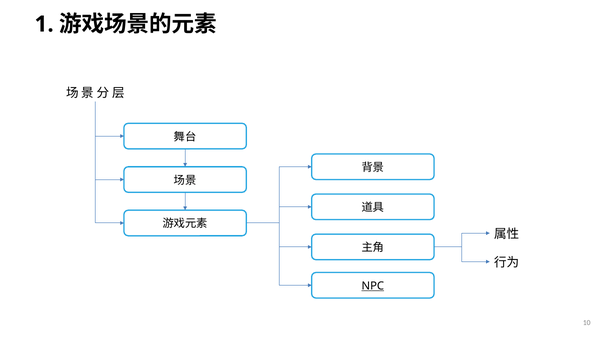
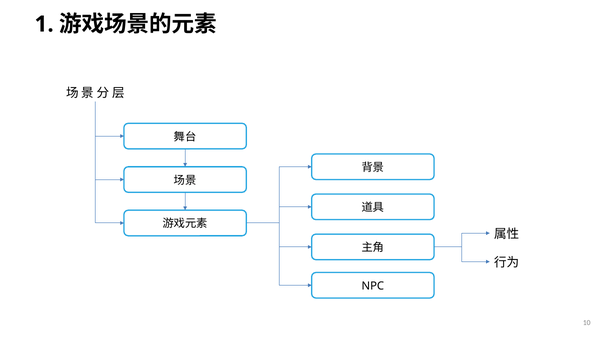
NPC underline: present -> none
